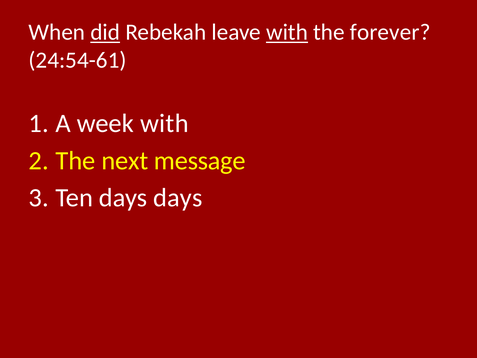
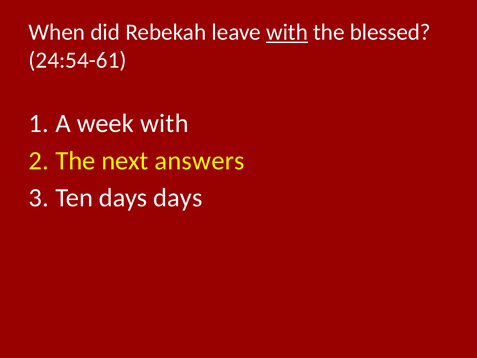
did underline: present -> none
forever: forever -> blessed
message: message -> answers
